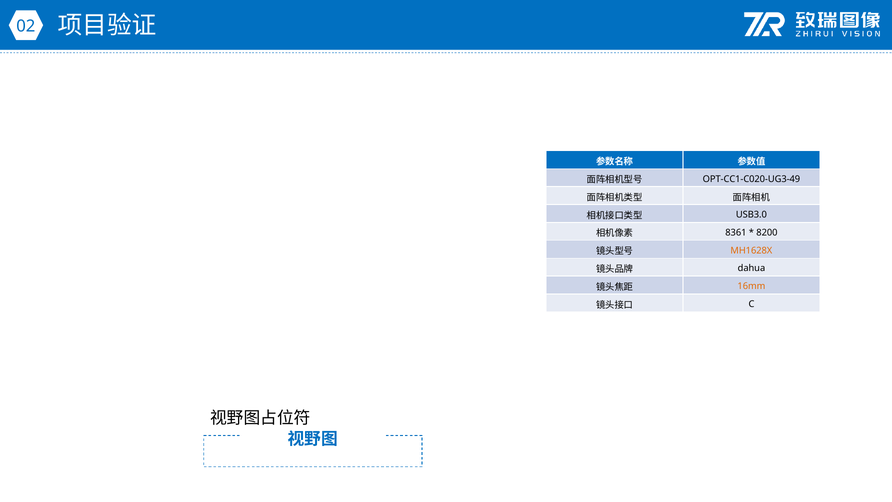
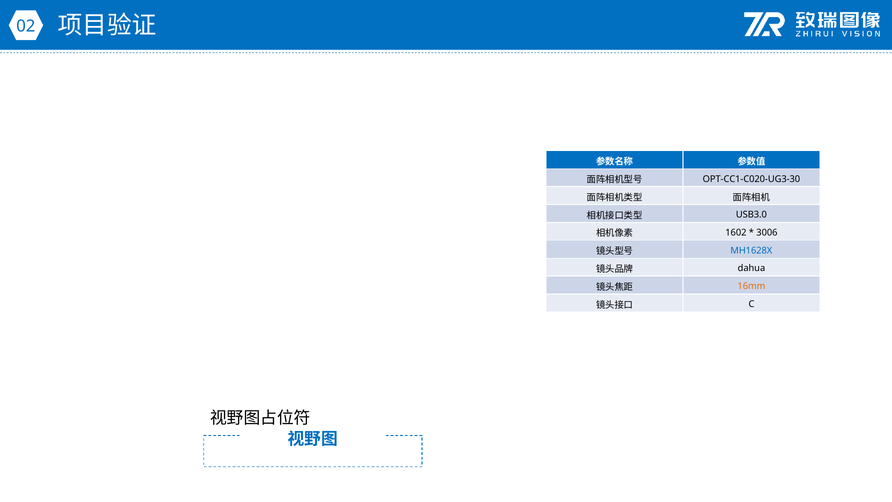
OPT-CC1-C020-UG3-49: OPT-CC1-C020-UG3-49 -> OPT-CC1-C020-UG3-30
8361: 8361 -> 1602
8200: 8200 -> 3006
MH1628X colour: orange -> blue
